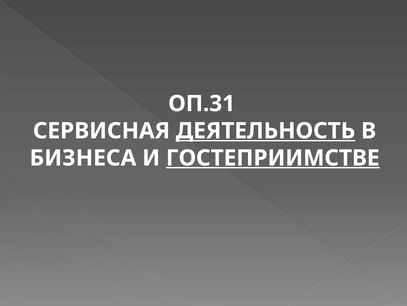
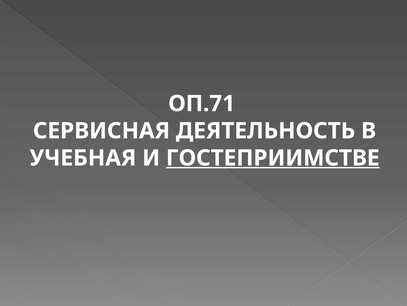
ОП.31: ОП.31 -> ОП.71
ДЕЯТЕЛЬНОСТЬ underline: present -> none
БИЗНЕСА: БИЗНЕСА -> УЧЕБНАЯ
